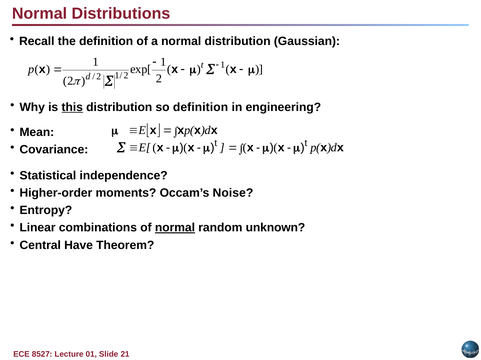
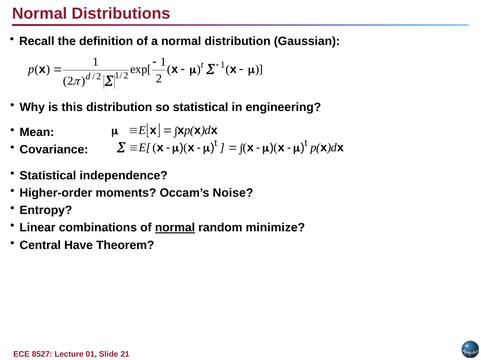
this underline: present -> none
so definition: definition -> statistical
unknown: unknown -> minimize
